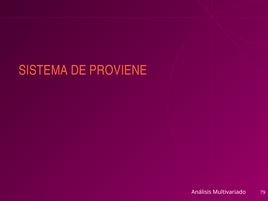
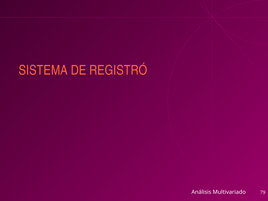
PROVIENE: PROVIENE -> REGISTRÓ
